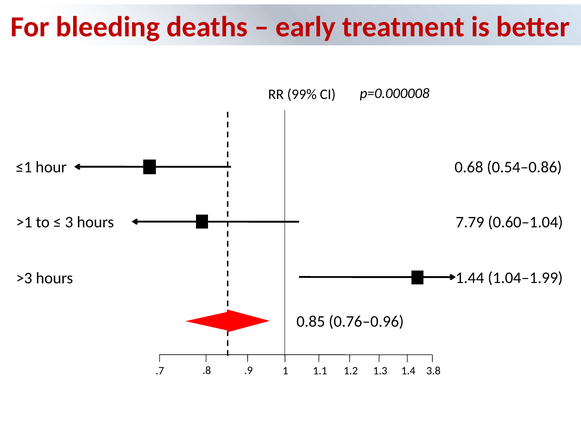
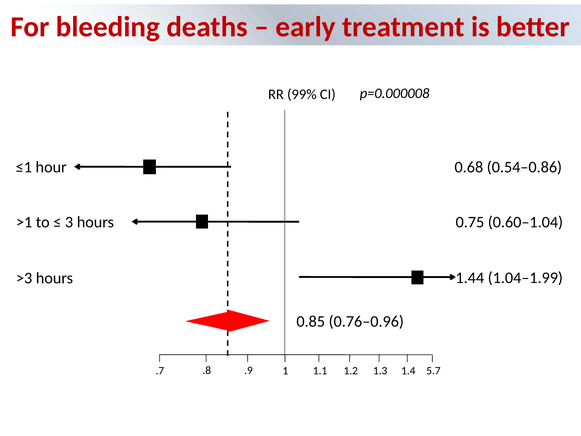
7.79: 7.79 -> 0.75
3.8: 3.8 -> 5.7
